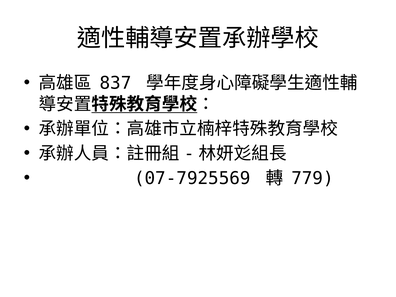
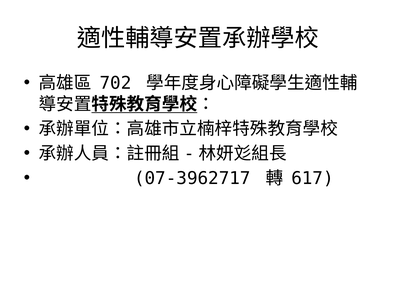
837: 837 -> 702
07-7925569: 07-7925569 -> 07-3962717
779: 779 -> 617
